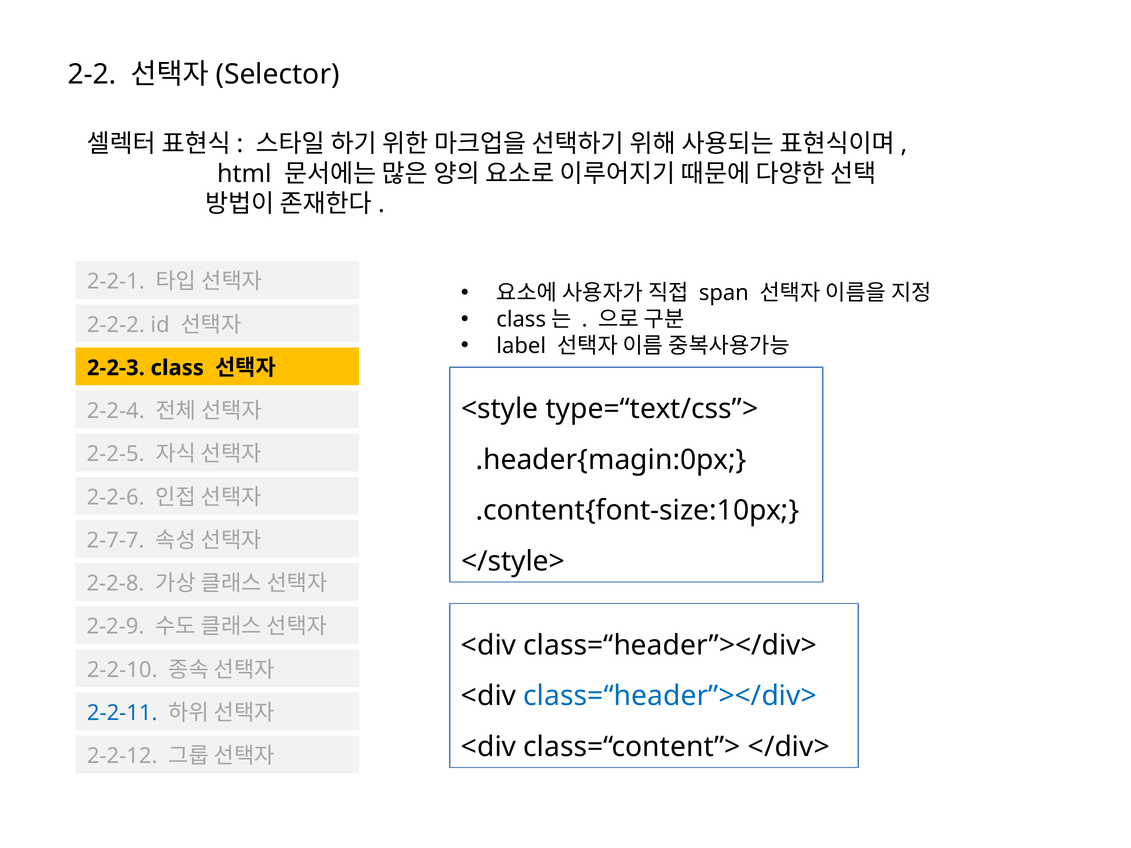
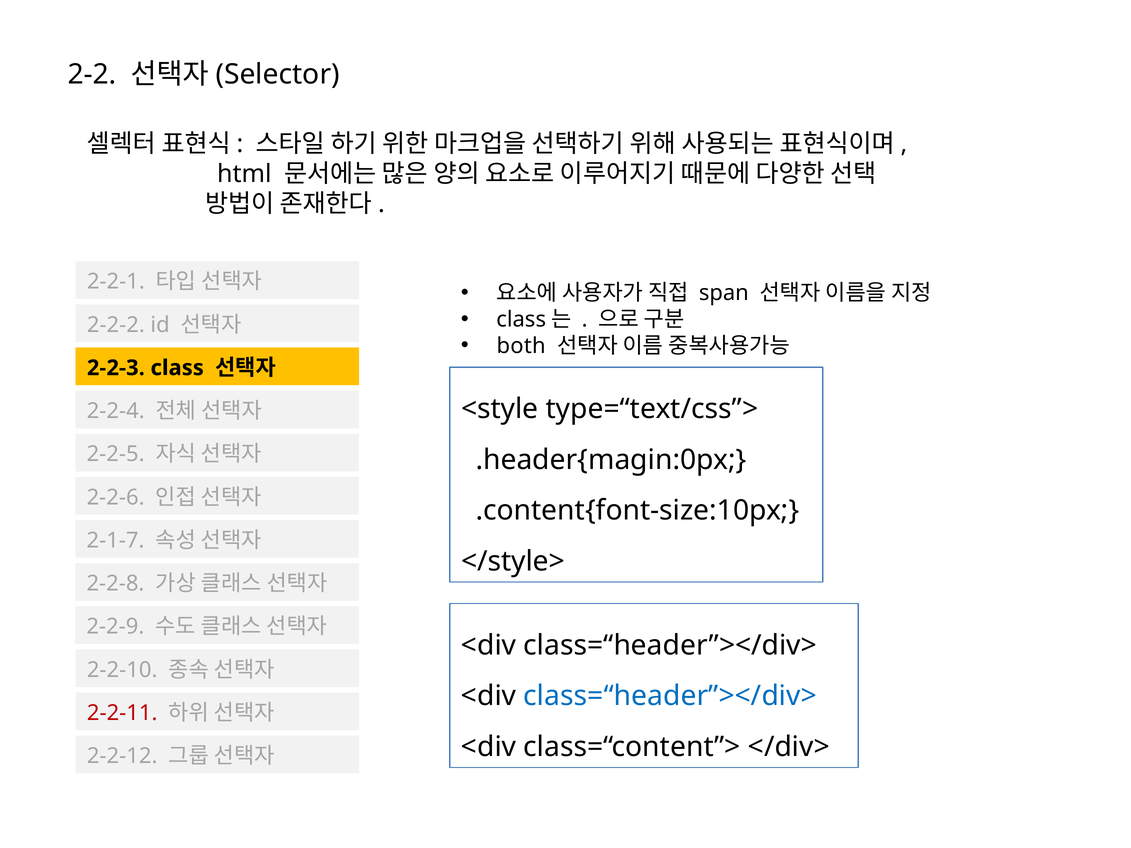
label: label -> both
2-7-7: 2-7-7 -> 2-1-7
2-2-11 colour: blue -> red
